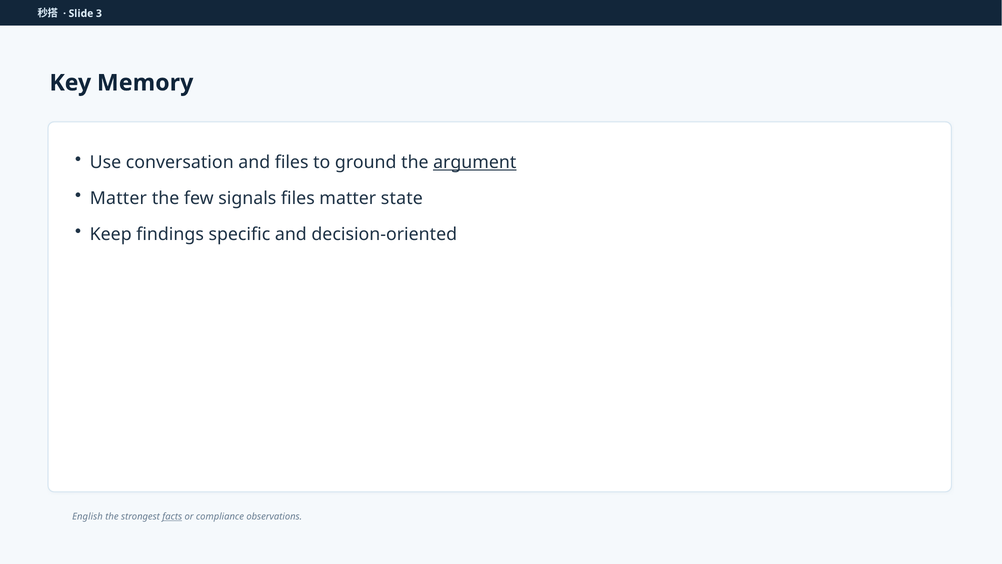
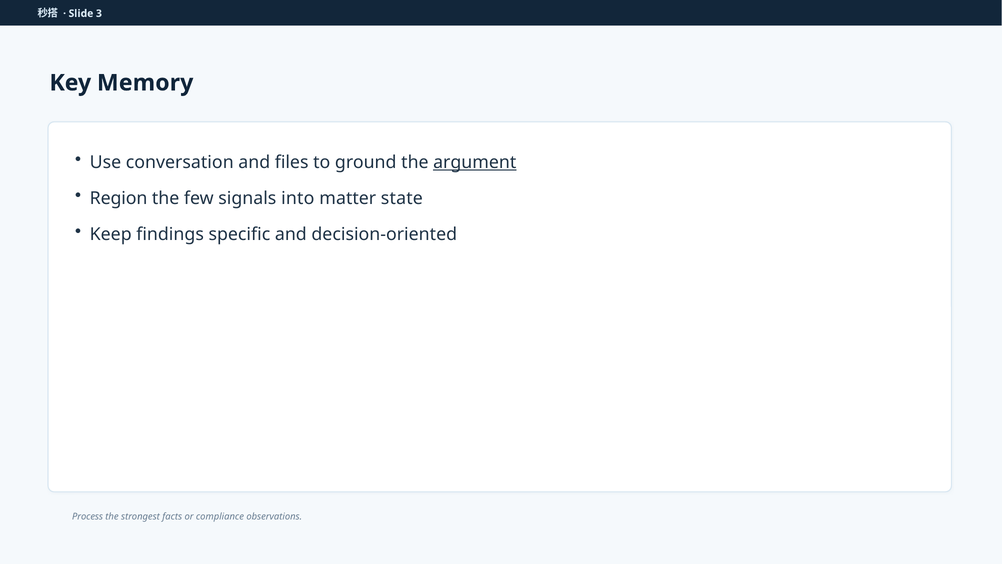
Matter at (118, 198): Matter -> Region
signals files: files -> into
English: English -> Process
facts underline: present -> none
